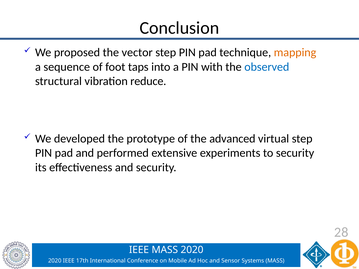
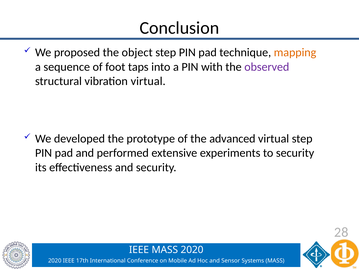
vector: vector -> object
observed colour: blue -> purple
vibration reduce: reduce -> virtual
